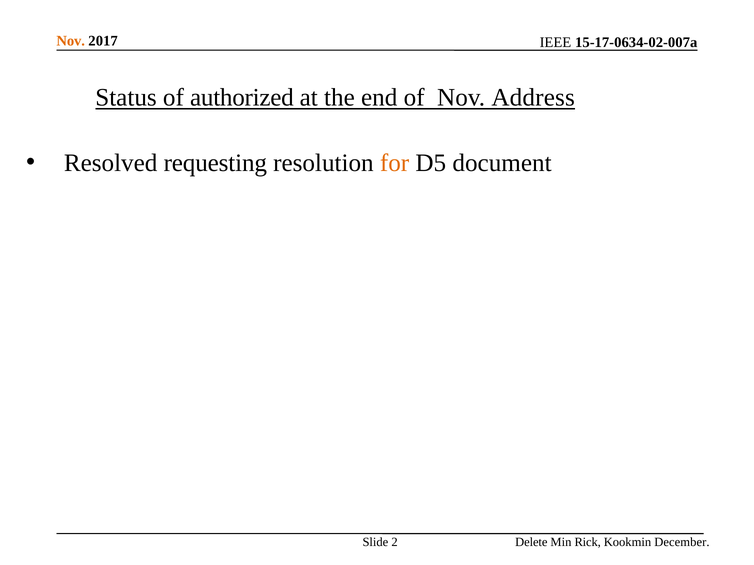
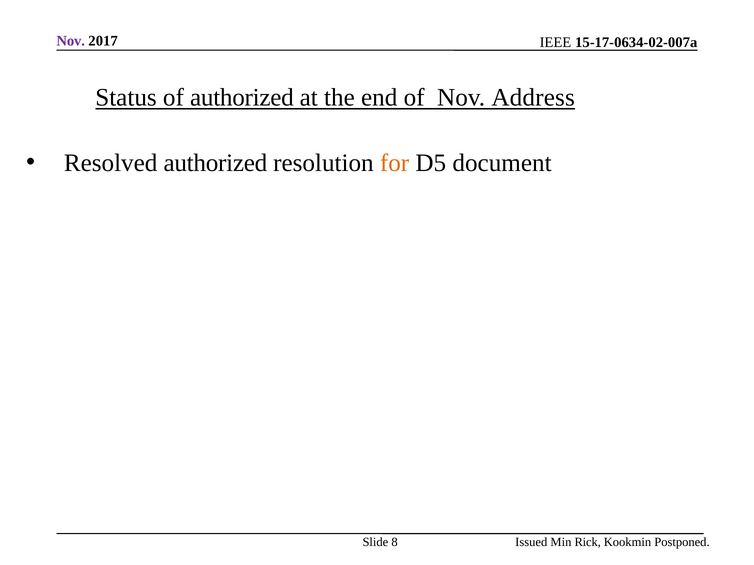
Nov at (71, 41) colour: orange -> purple
Resolved requesting: requesting -> authorized
2: 2 -> 8
Delete: Delete -> Issued
December: December -> Postponed
